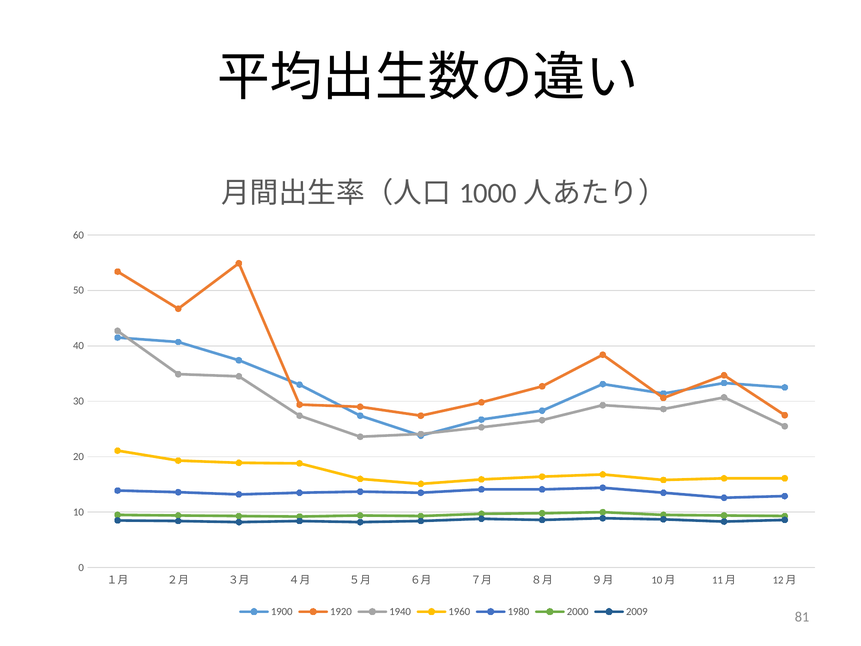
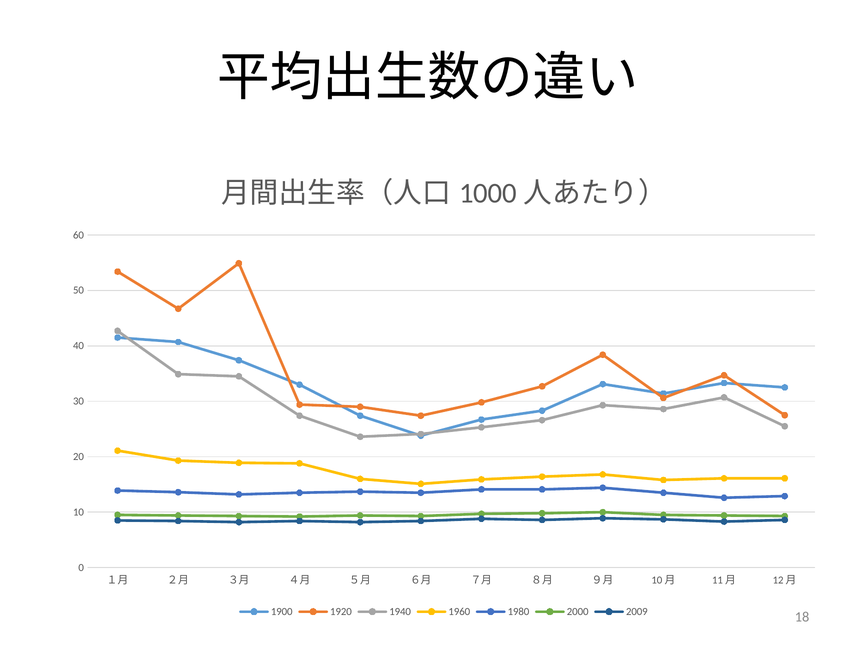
81: 81 -> 18
